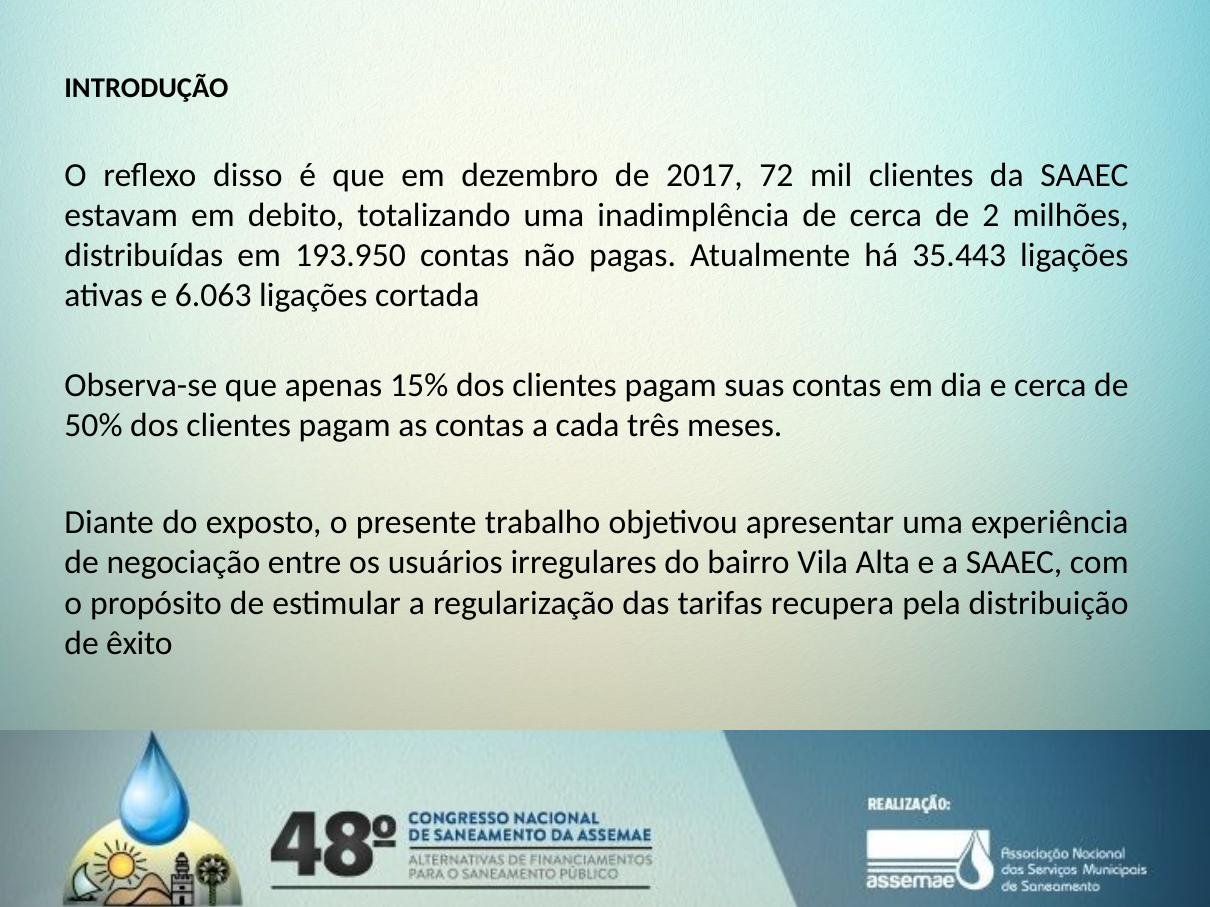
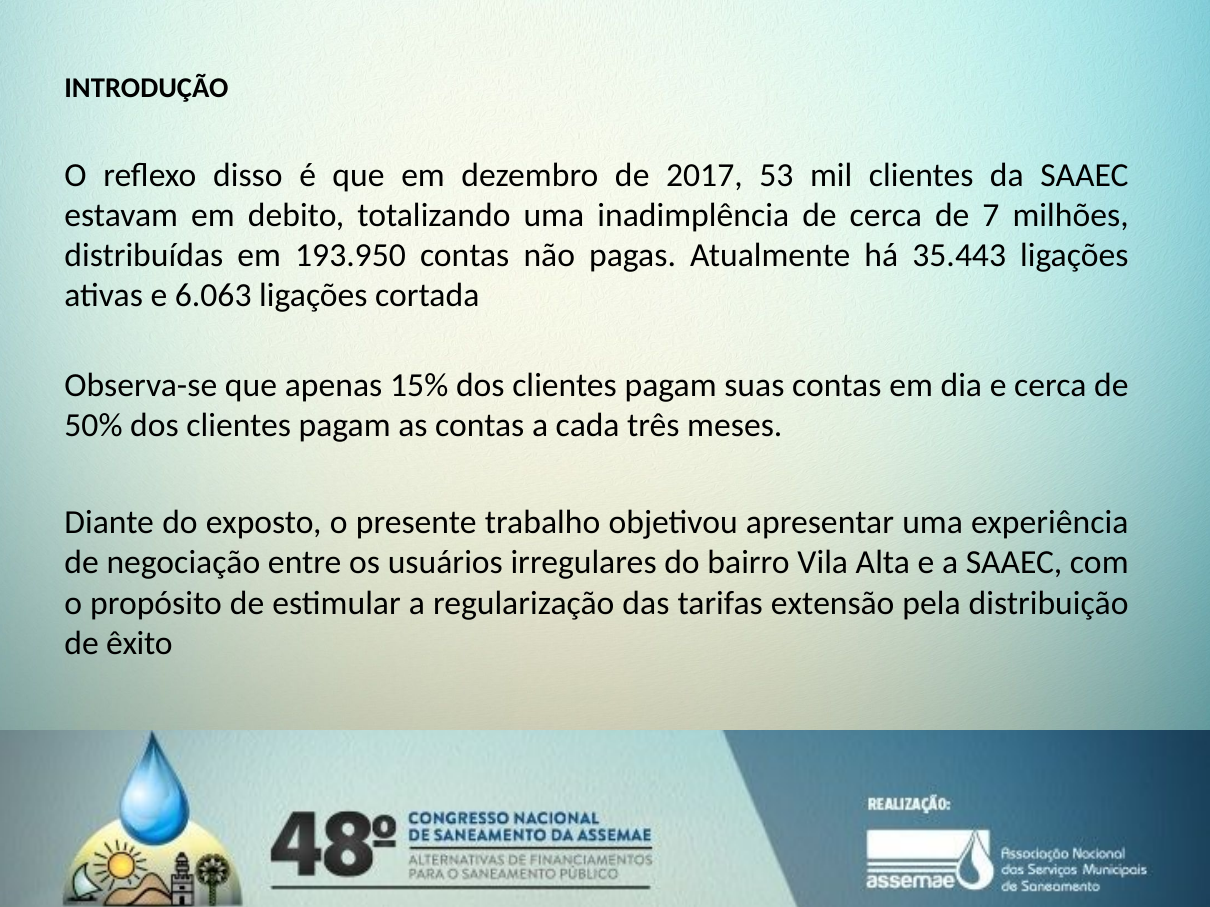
72: 72 -> 53
2: 2 -> 7
recupera: recupera -> extensão
